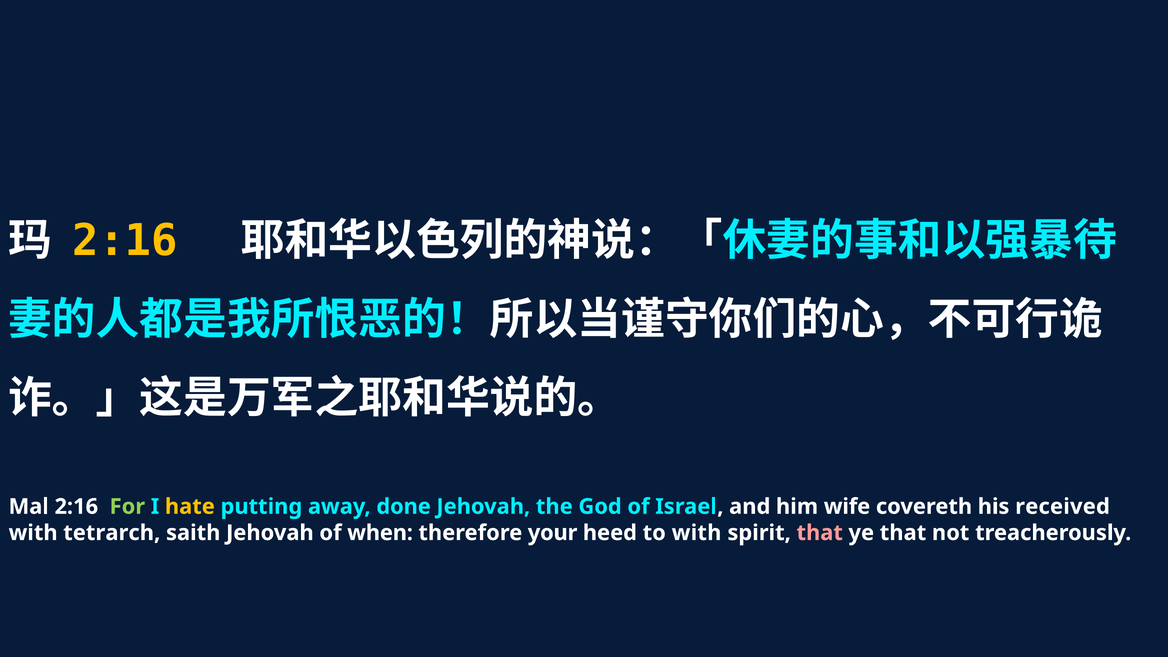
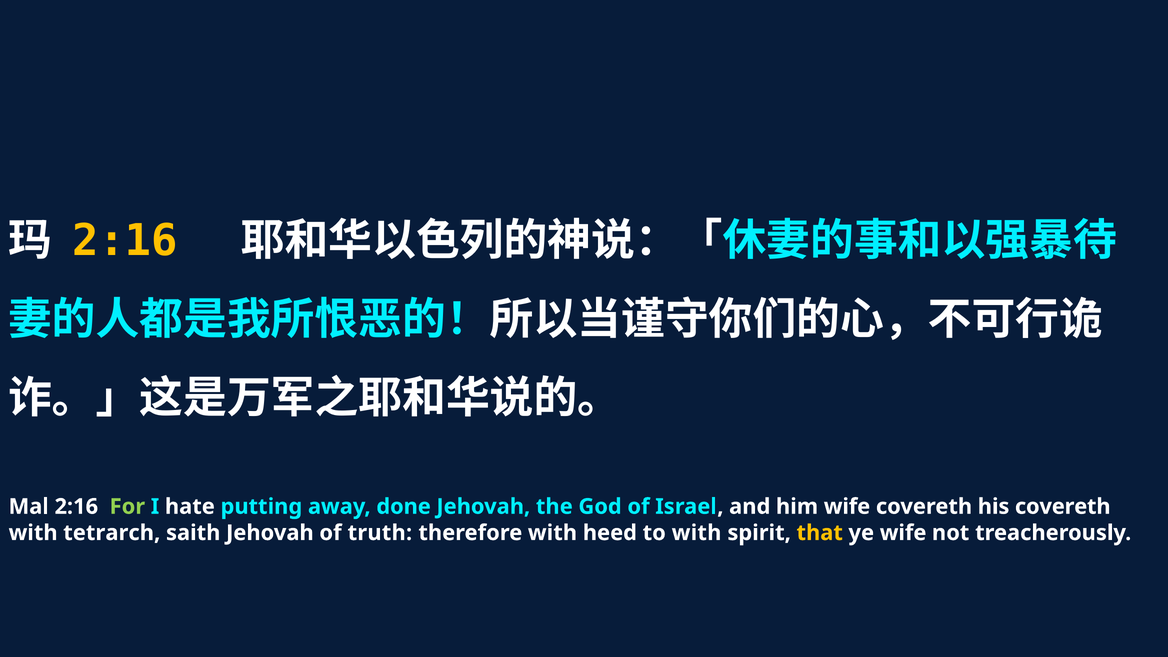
hate colour: yellow -> white
his received: received -> covereth
when: when -> truth
therefore your: your -> with
that at (820, 533) colour: pink -> yellow
ye that: that -> wife
